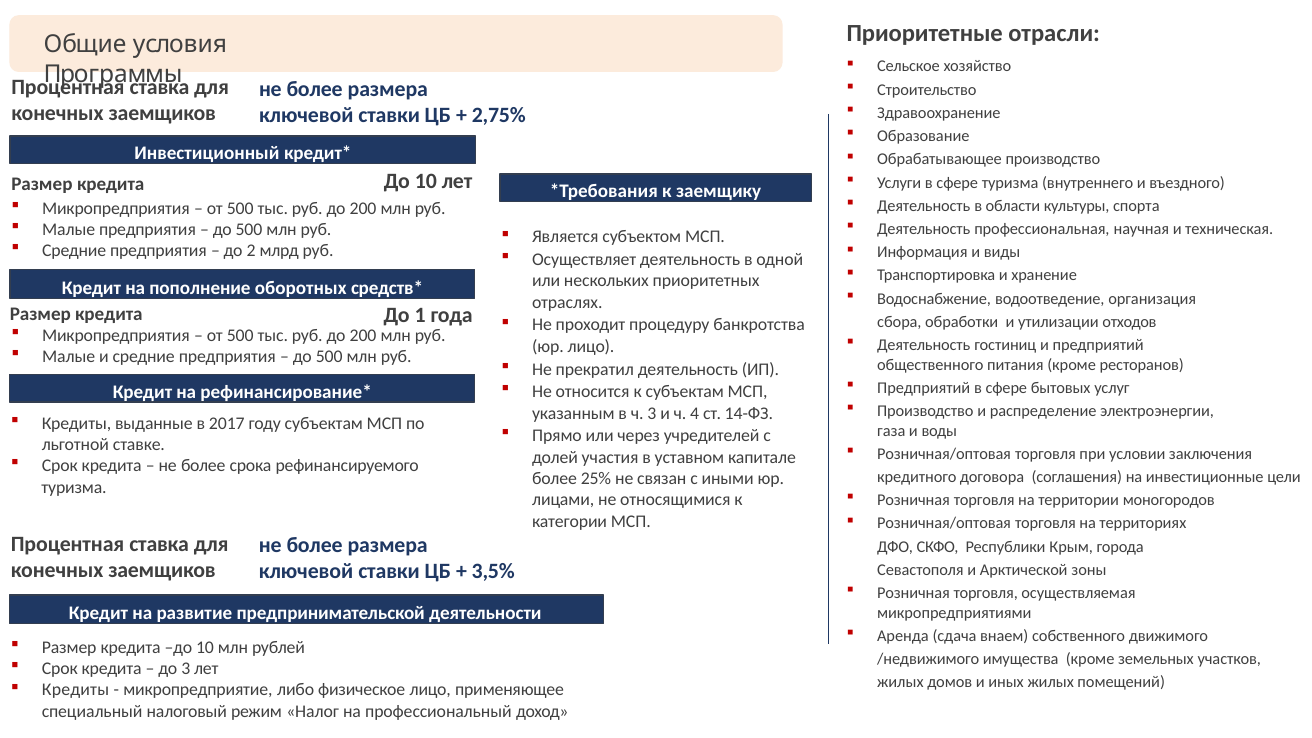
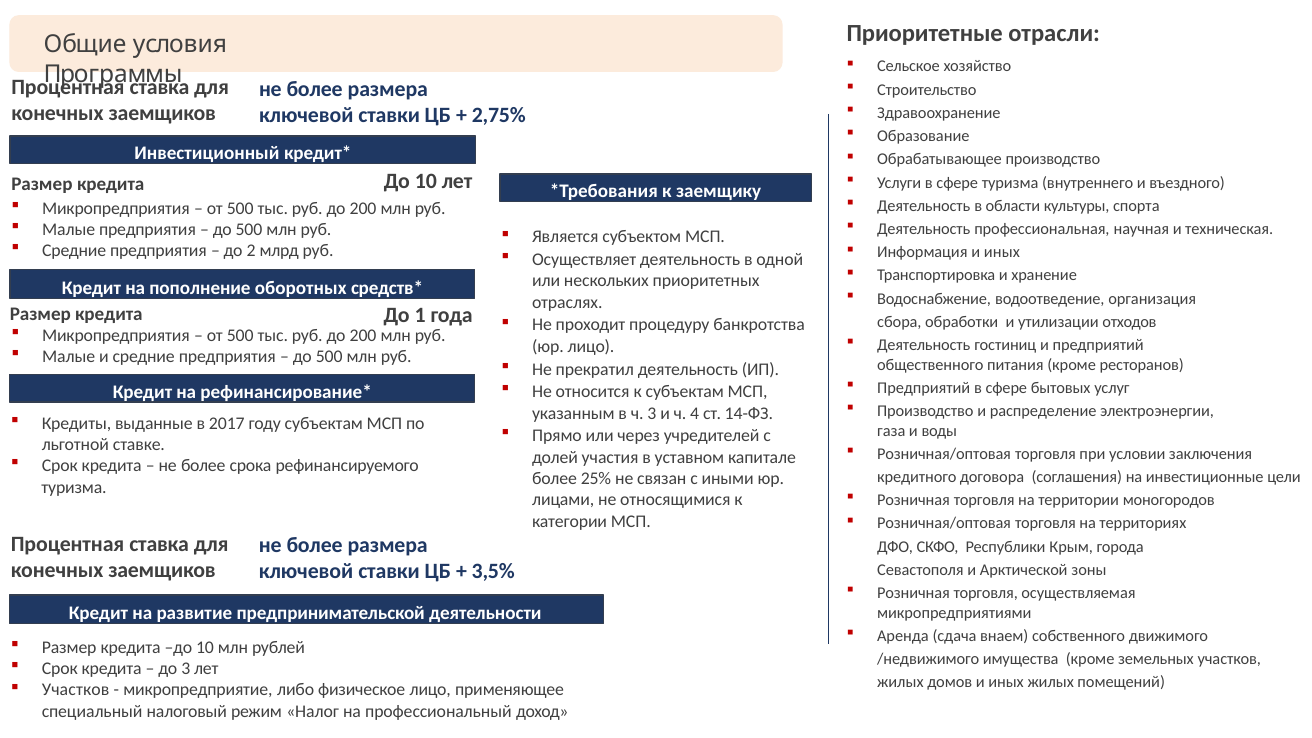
Информация и виды: виды -> иных
Кредиты at (76, 690): Кредиты -> Участков
